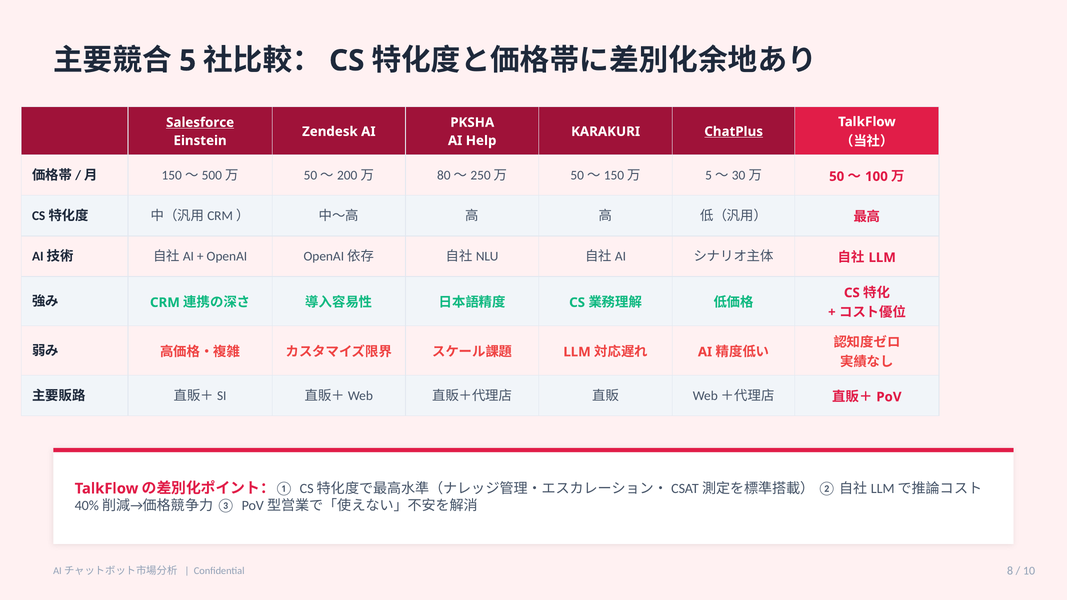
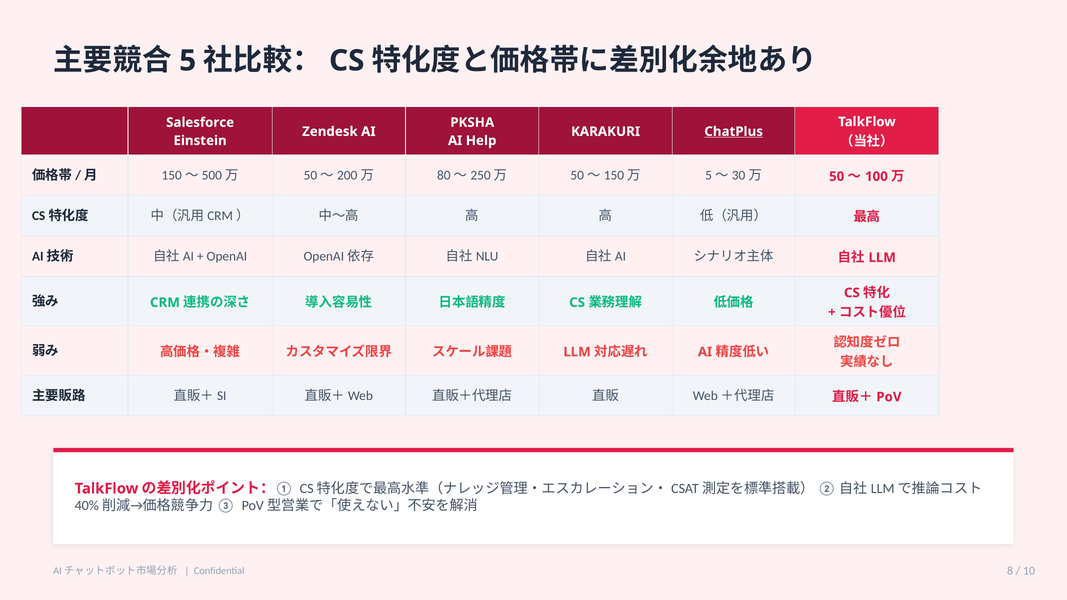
Salesforce underline: present -> none
